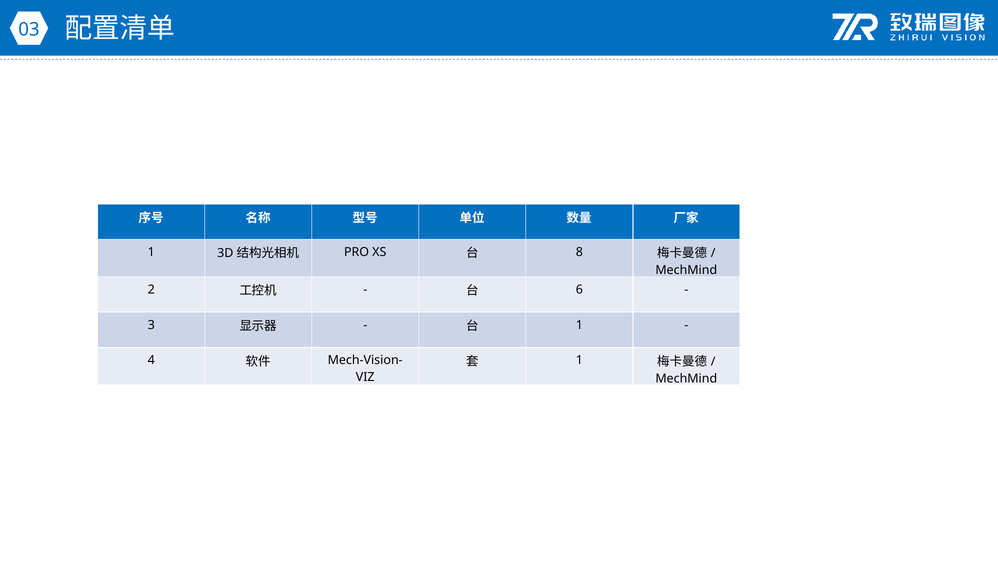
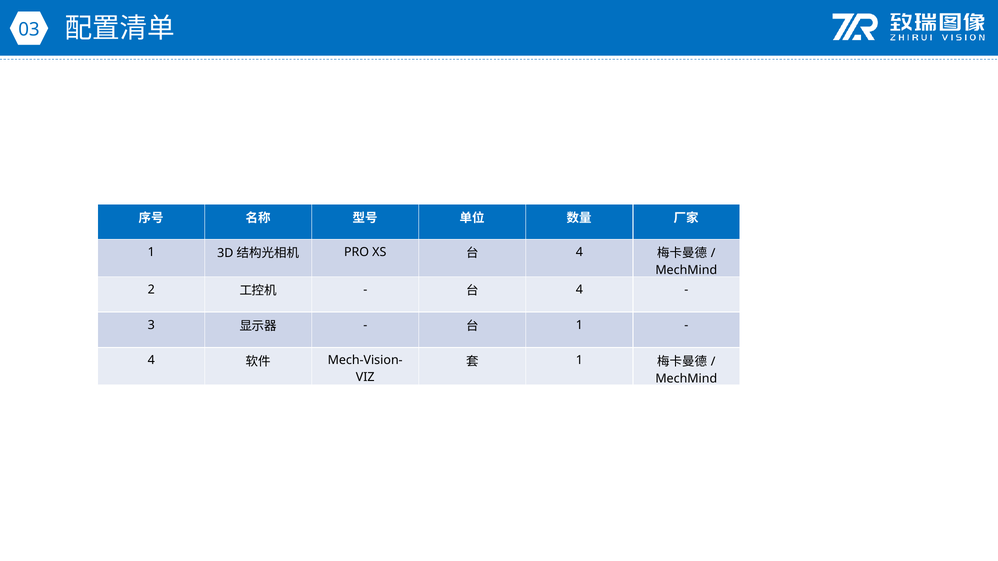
8 at (579, 252): 8 -> 4
6 at (579, 290): 6 -> 4
